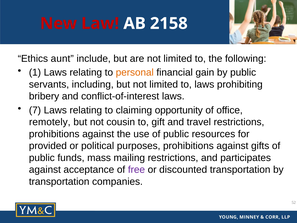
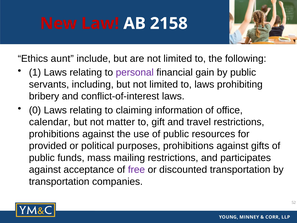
personal colour: orange -> purple
7: 7 -> 0
opportunity: opportunity -> information
remotely: remotely -> calendar
cousin: cousin -> matter
